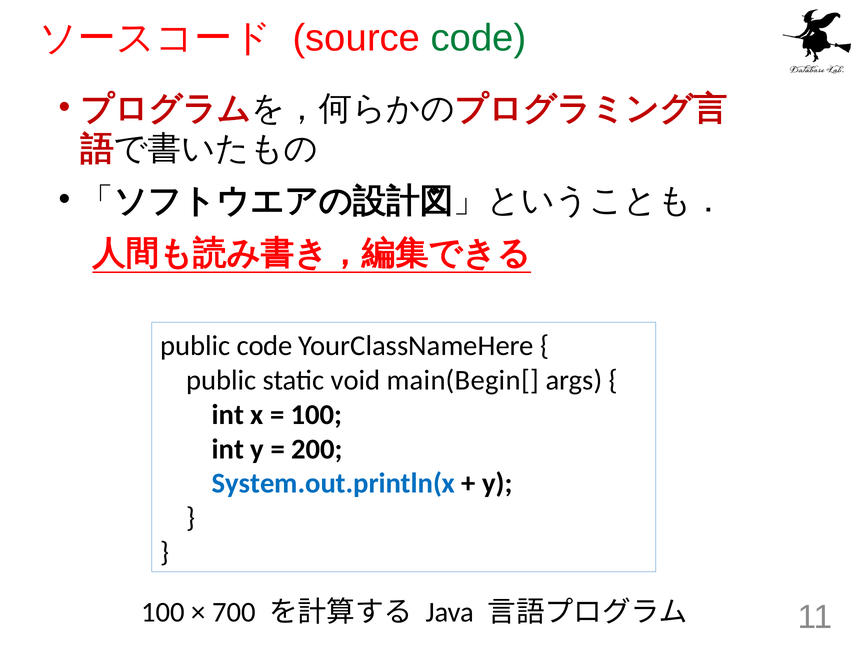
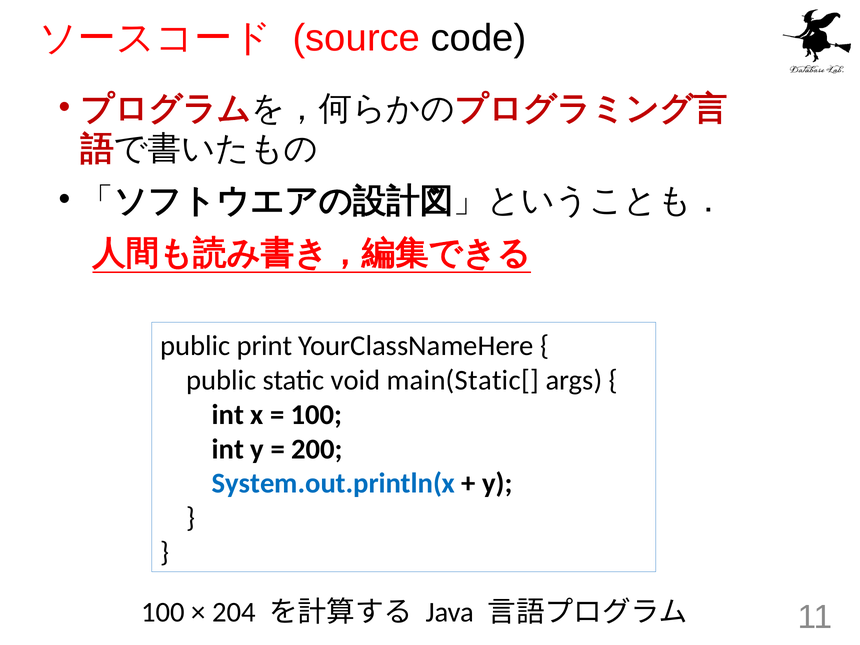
code at (479, 38) colour: green -> black
public code: code -> print
main(Begin[: main(Begin[ -> main(Static[
700: 700 -> 204
